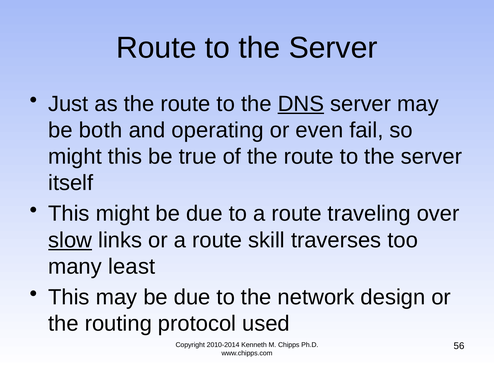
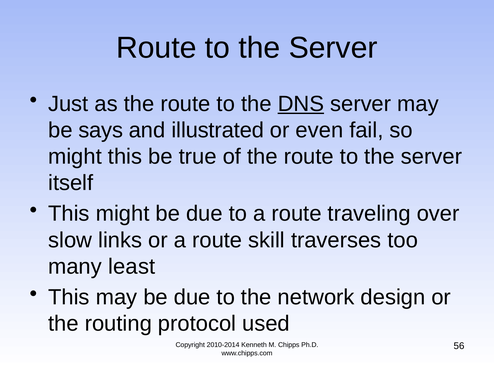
both: both -> says
operating: operating -> illustrated
slow underline: present -> none
